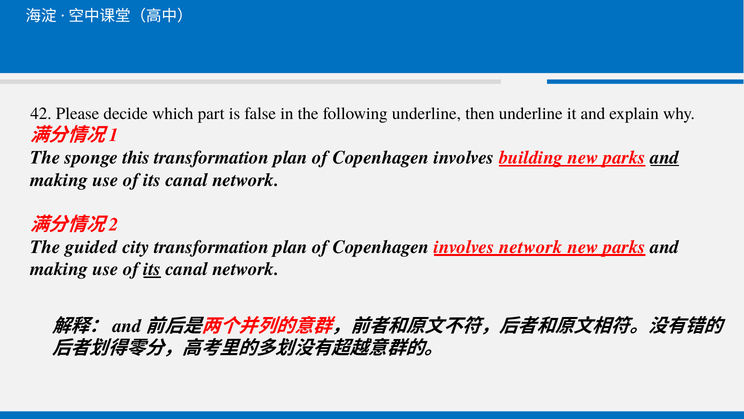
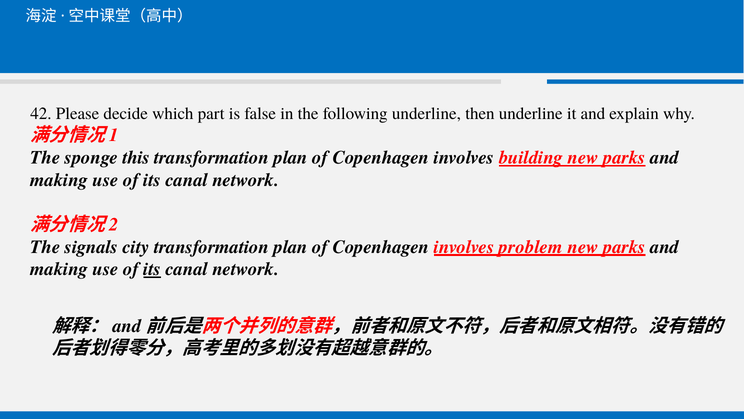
and at (665, 157) underline: present -> none
guided: guided -> signals
involves network: network -> problem
